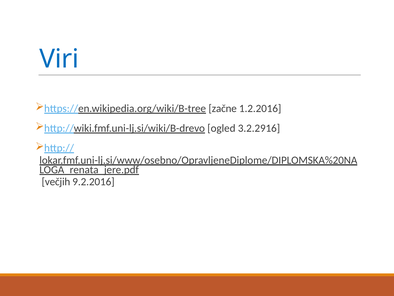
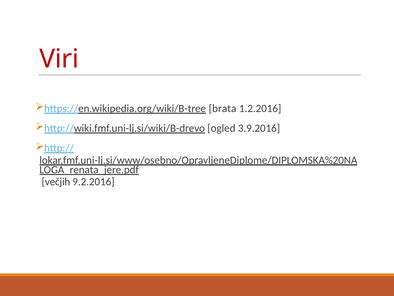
Viri colour: blue -> red
začne: začne -> brata
3.2.2916: 3.2.2916 -> 3.9.2016
